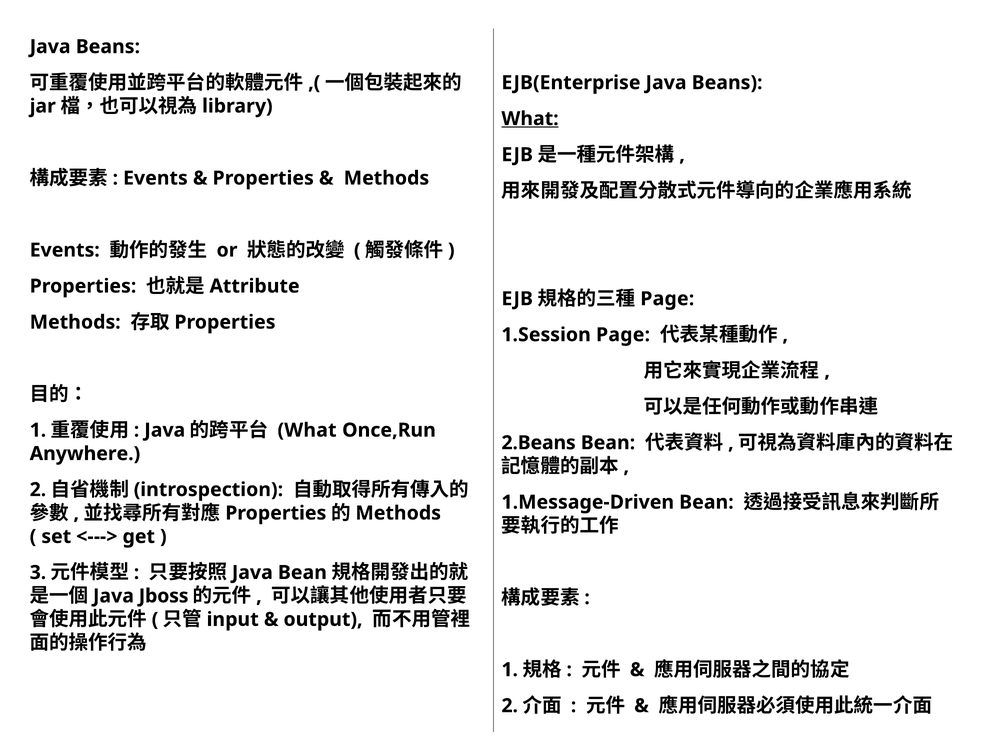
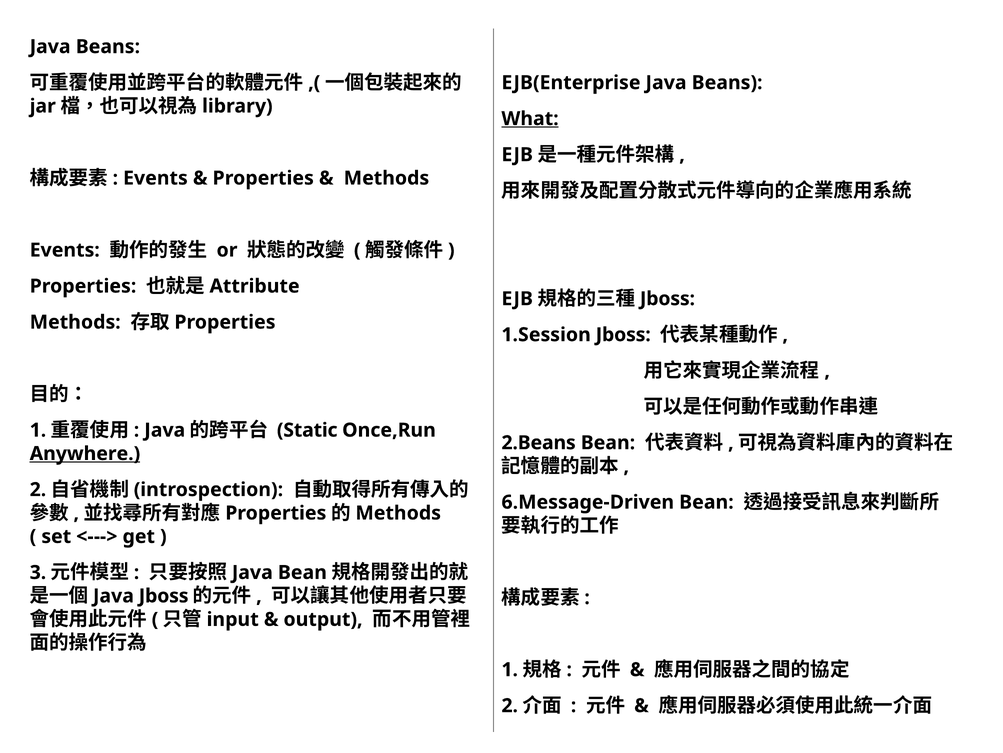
Page at (667, 298): Page -> Jboss
1.Session Page: Page -> Jboss
What at (307, 430): What -> Static
Anywhere underline: none -> present
1.Message-Driven: 1.Message-Driven -> 6.Message-Driven
